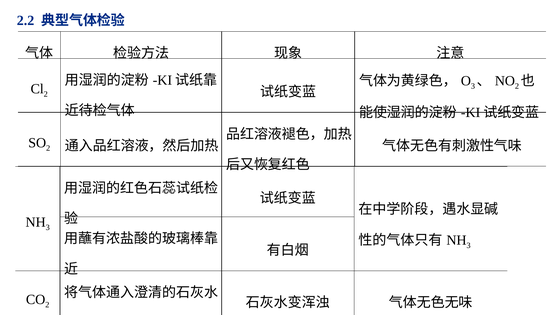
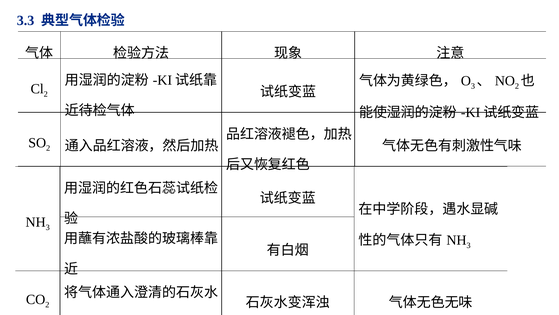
2.2: 2.2 -> 3.3
